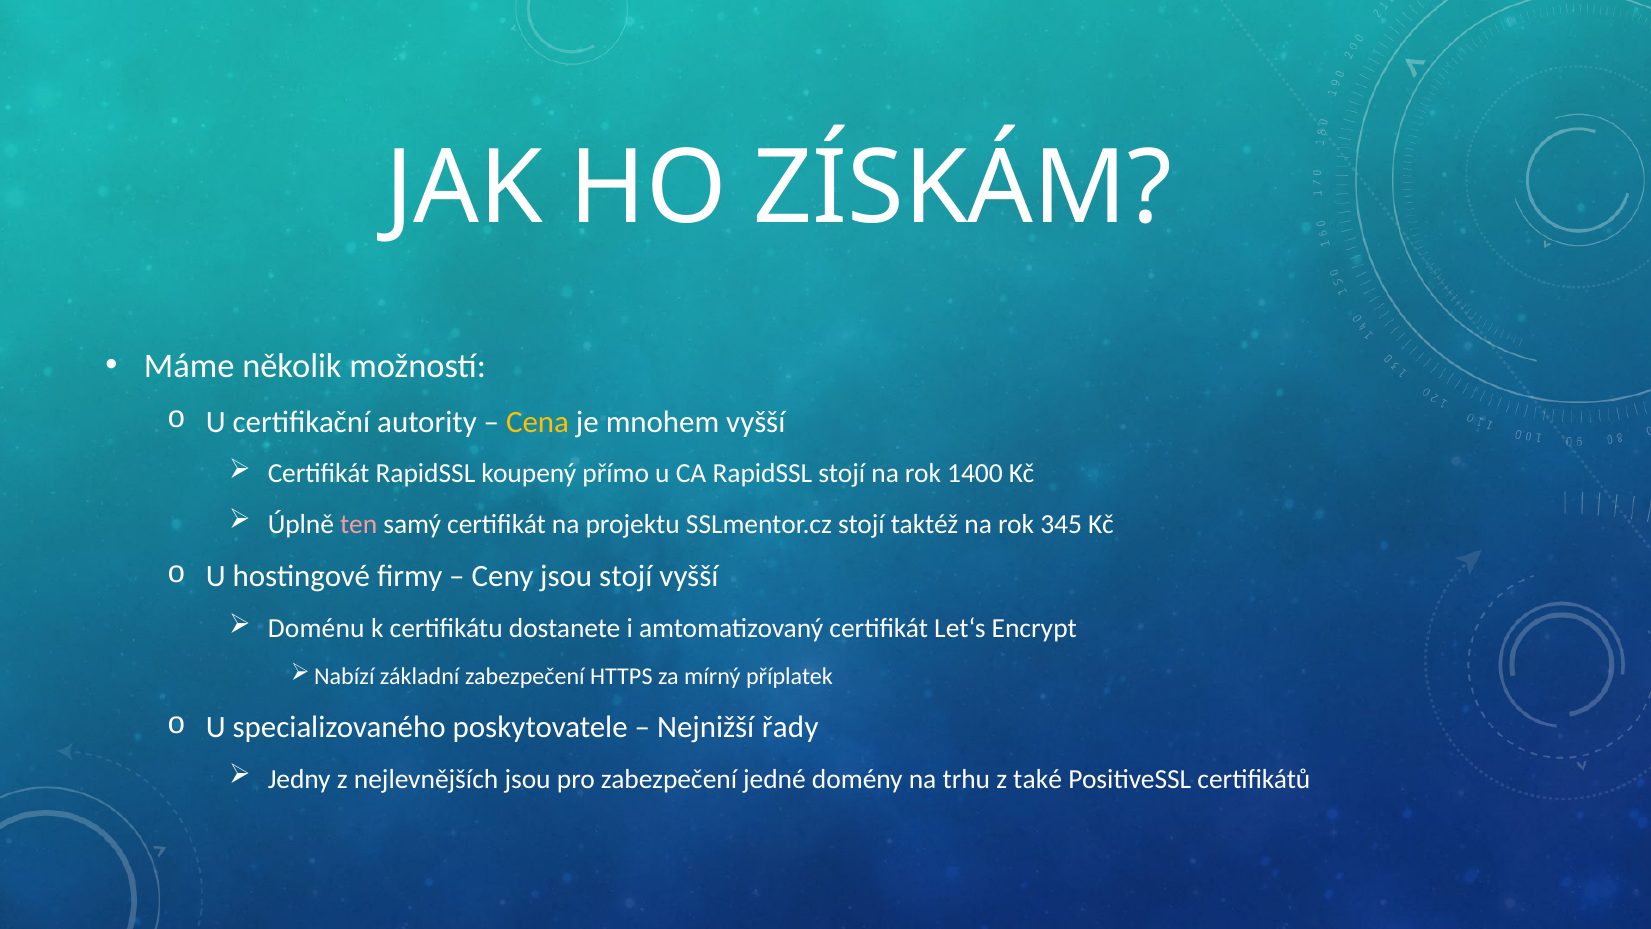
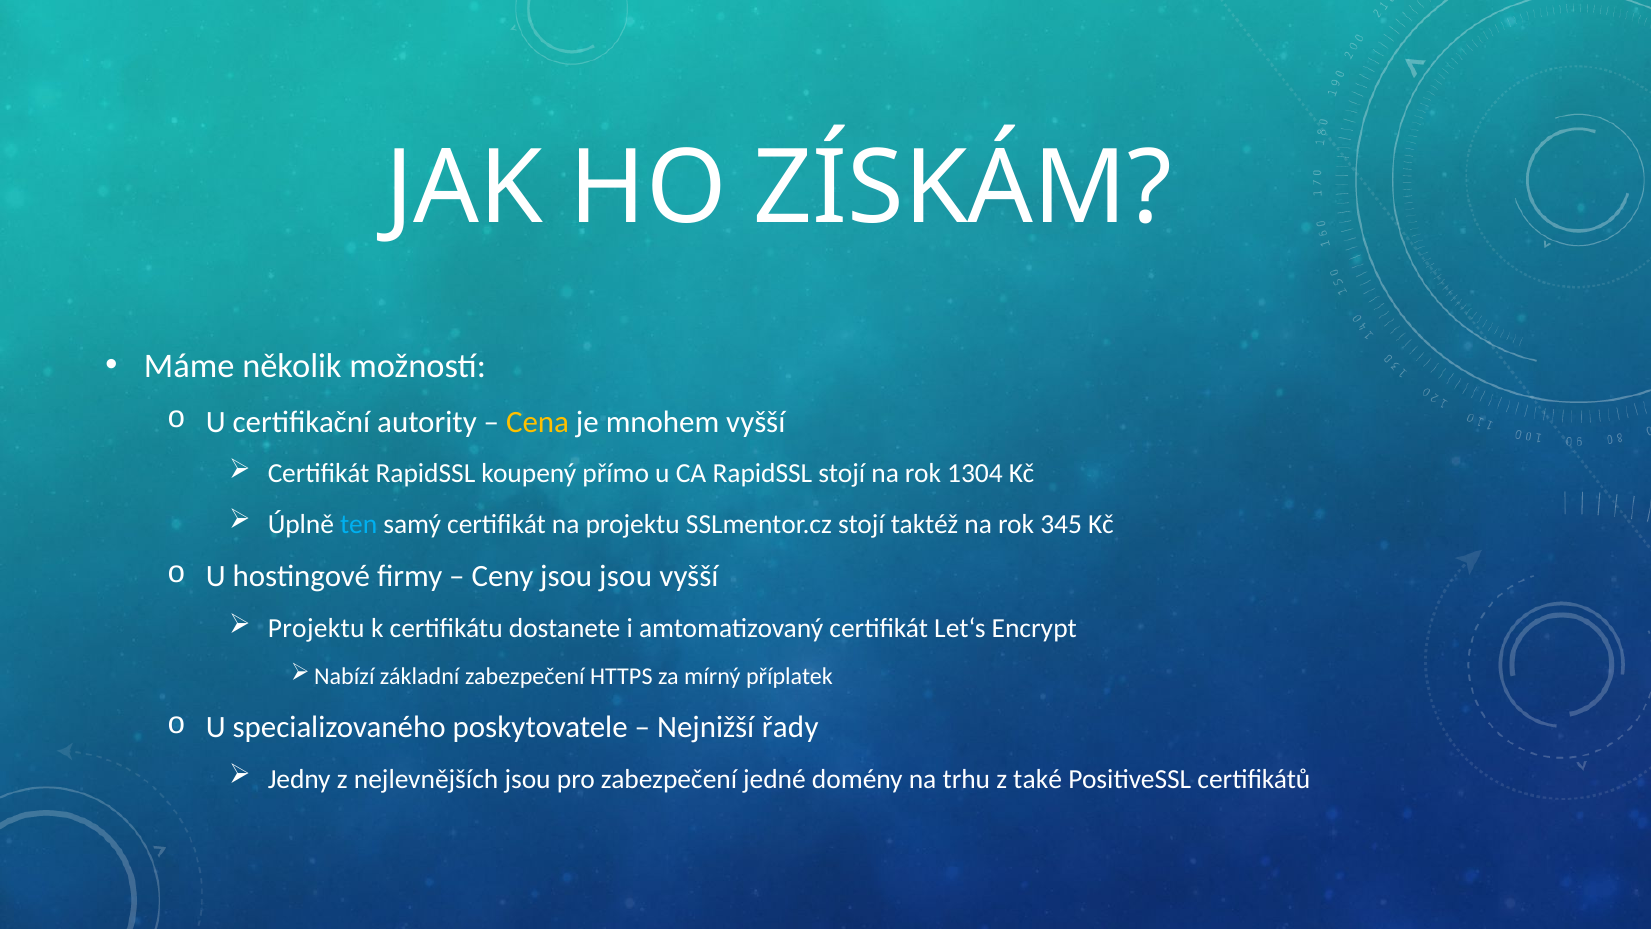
1400: 1400 -> 1304
ten colour: pink -> light blue
jsou stojí: stojí -> jsou
Doménu at (316, 628): Doménu -> Projektu
